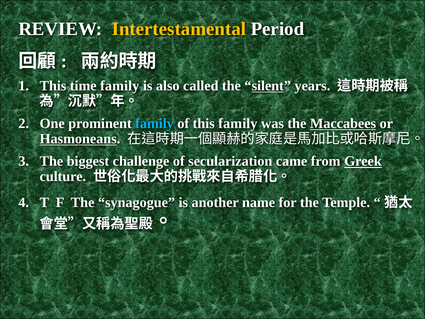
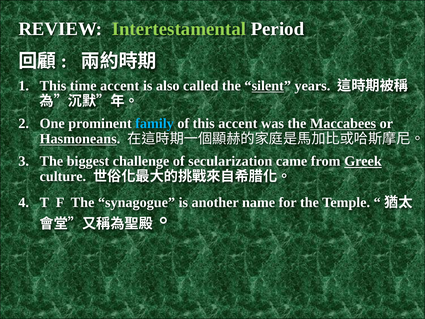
Intertestamental colour: yellow -> light green
time family: family -> accent
this family: family -> accent
